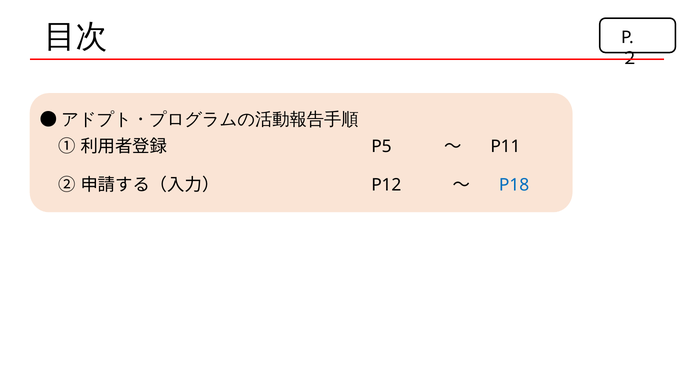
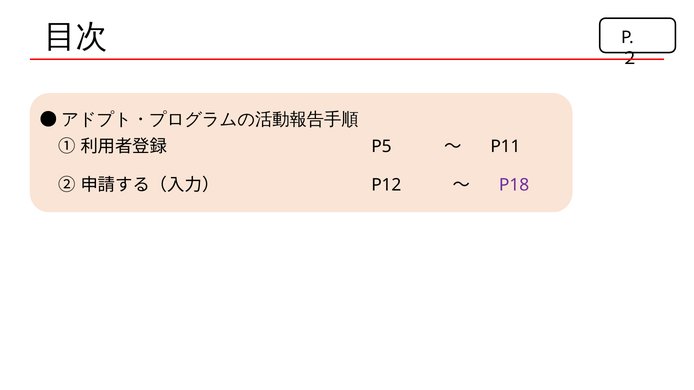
P18 colour: blue -> purple
